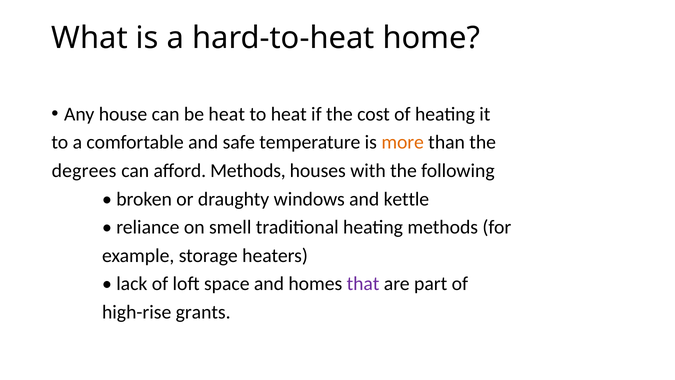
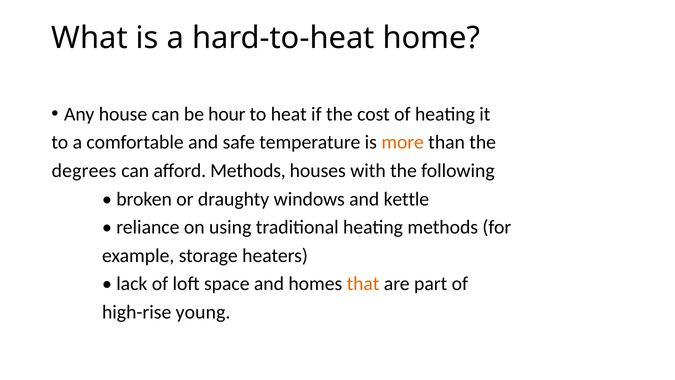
be heat: heat -> hour
smell: smell -> using
that colour: purple -> orange
grants: grants -> young
